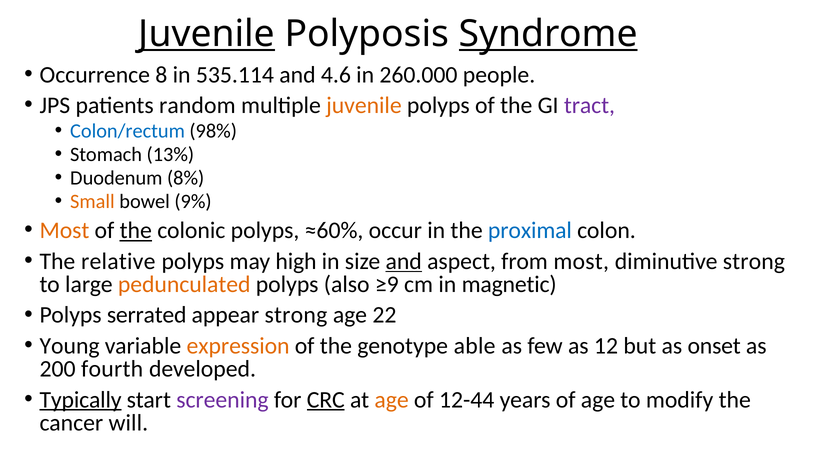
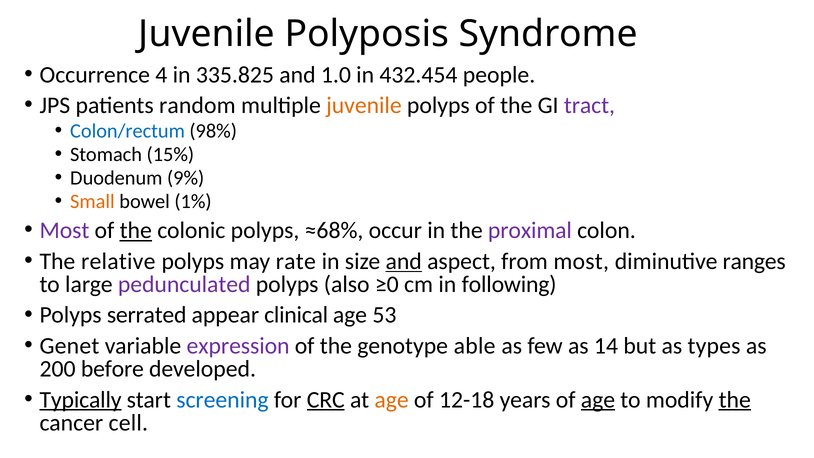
Juvenile at (207, 34) underline: present -> none
Syndrome underline: present -> none
8: 8 -> 4
535.114: 535.114 -> 335.825
4.6: 4.6 -> 1.0
260.000: 260.000 -> 432.454
13%: 13% -> 15%
8%: 8% -> 9%
9%: 9% -> 1%
Most at (64, 230) colour: orange -> purple
≈60%: ≈60% -> ≈68%
proximal colour: blue -> purple
high: high -> rate
diminutive strong: strong -> ranges
pedunculated colour: orange -> purple
≥9: ≥9 -> ≥0
magnetic: magnetic -> following
appear strong: strong -> clinical
22: 22 -> 53
Young: Young -> Genet
expression colour: orange -> purple
12: 12 -> 14
onset: onset -> types
fourth: fourth -> before
screening colour: purple -> blue
12-44: 12-44 -> 12-18
age at (598, 400) underline: none -> present
the at (735, 400) underline: none -> present
will: will -> cell
